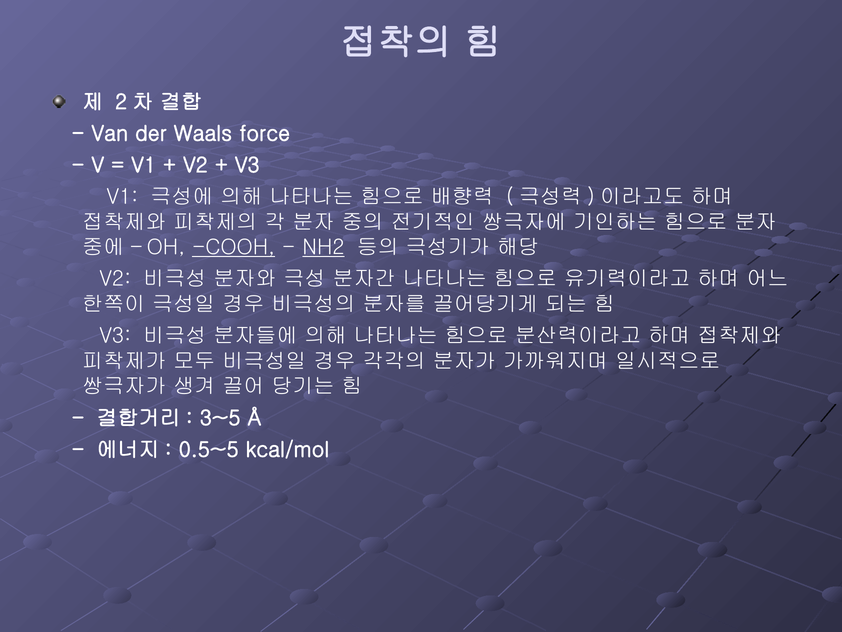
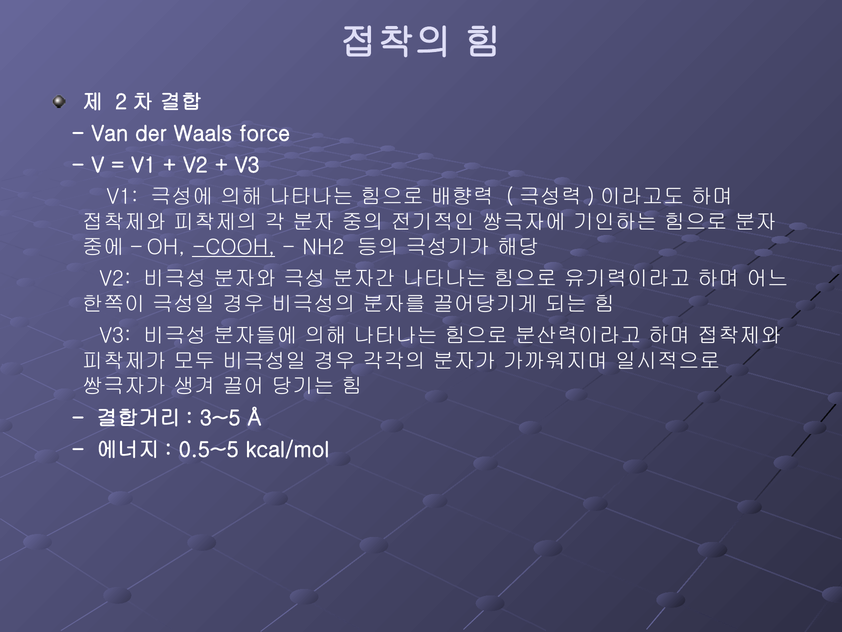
NH2 underline: present -> none
